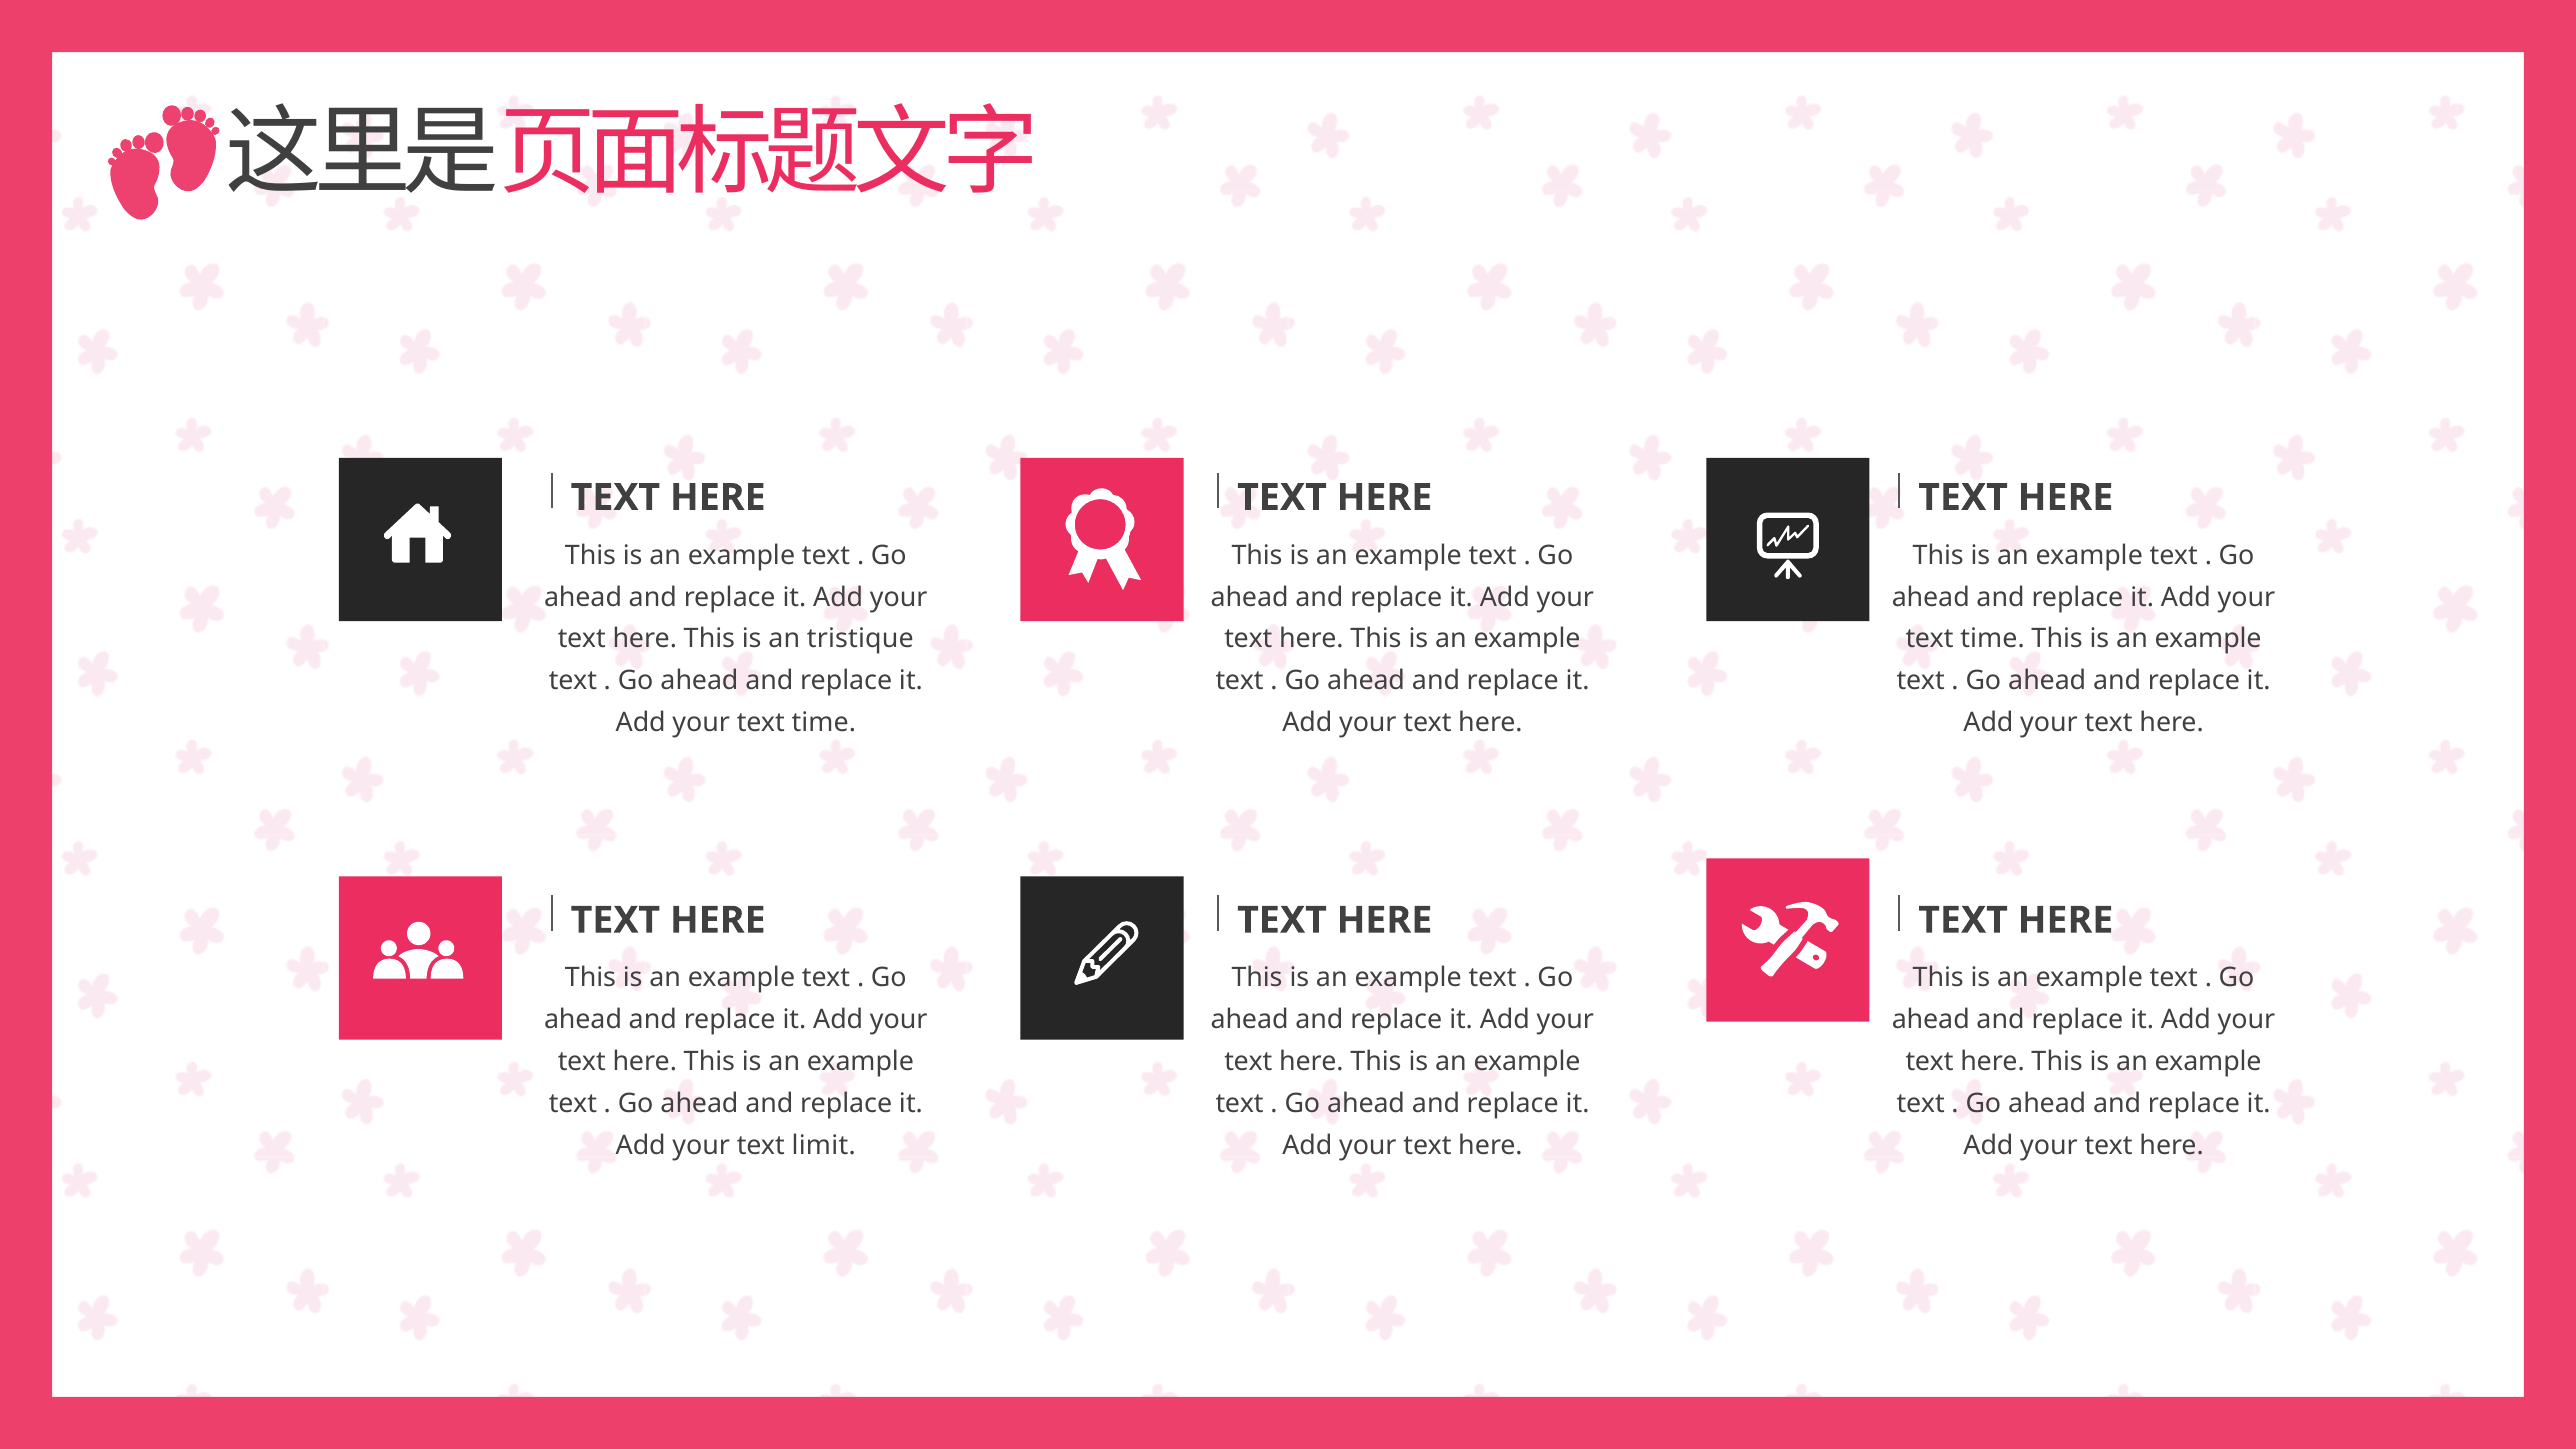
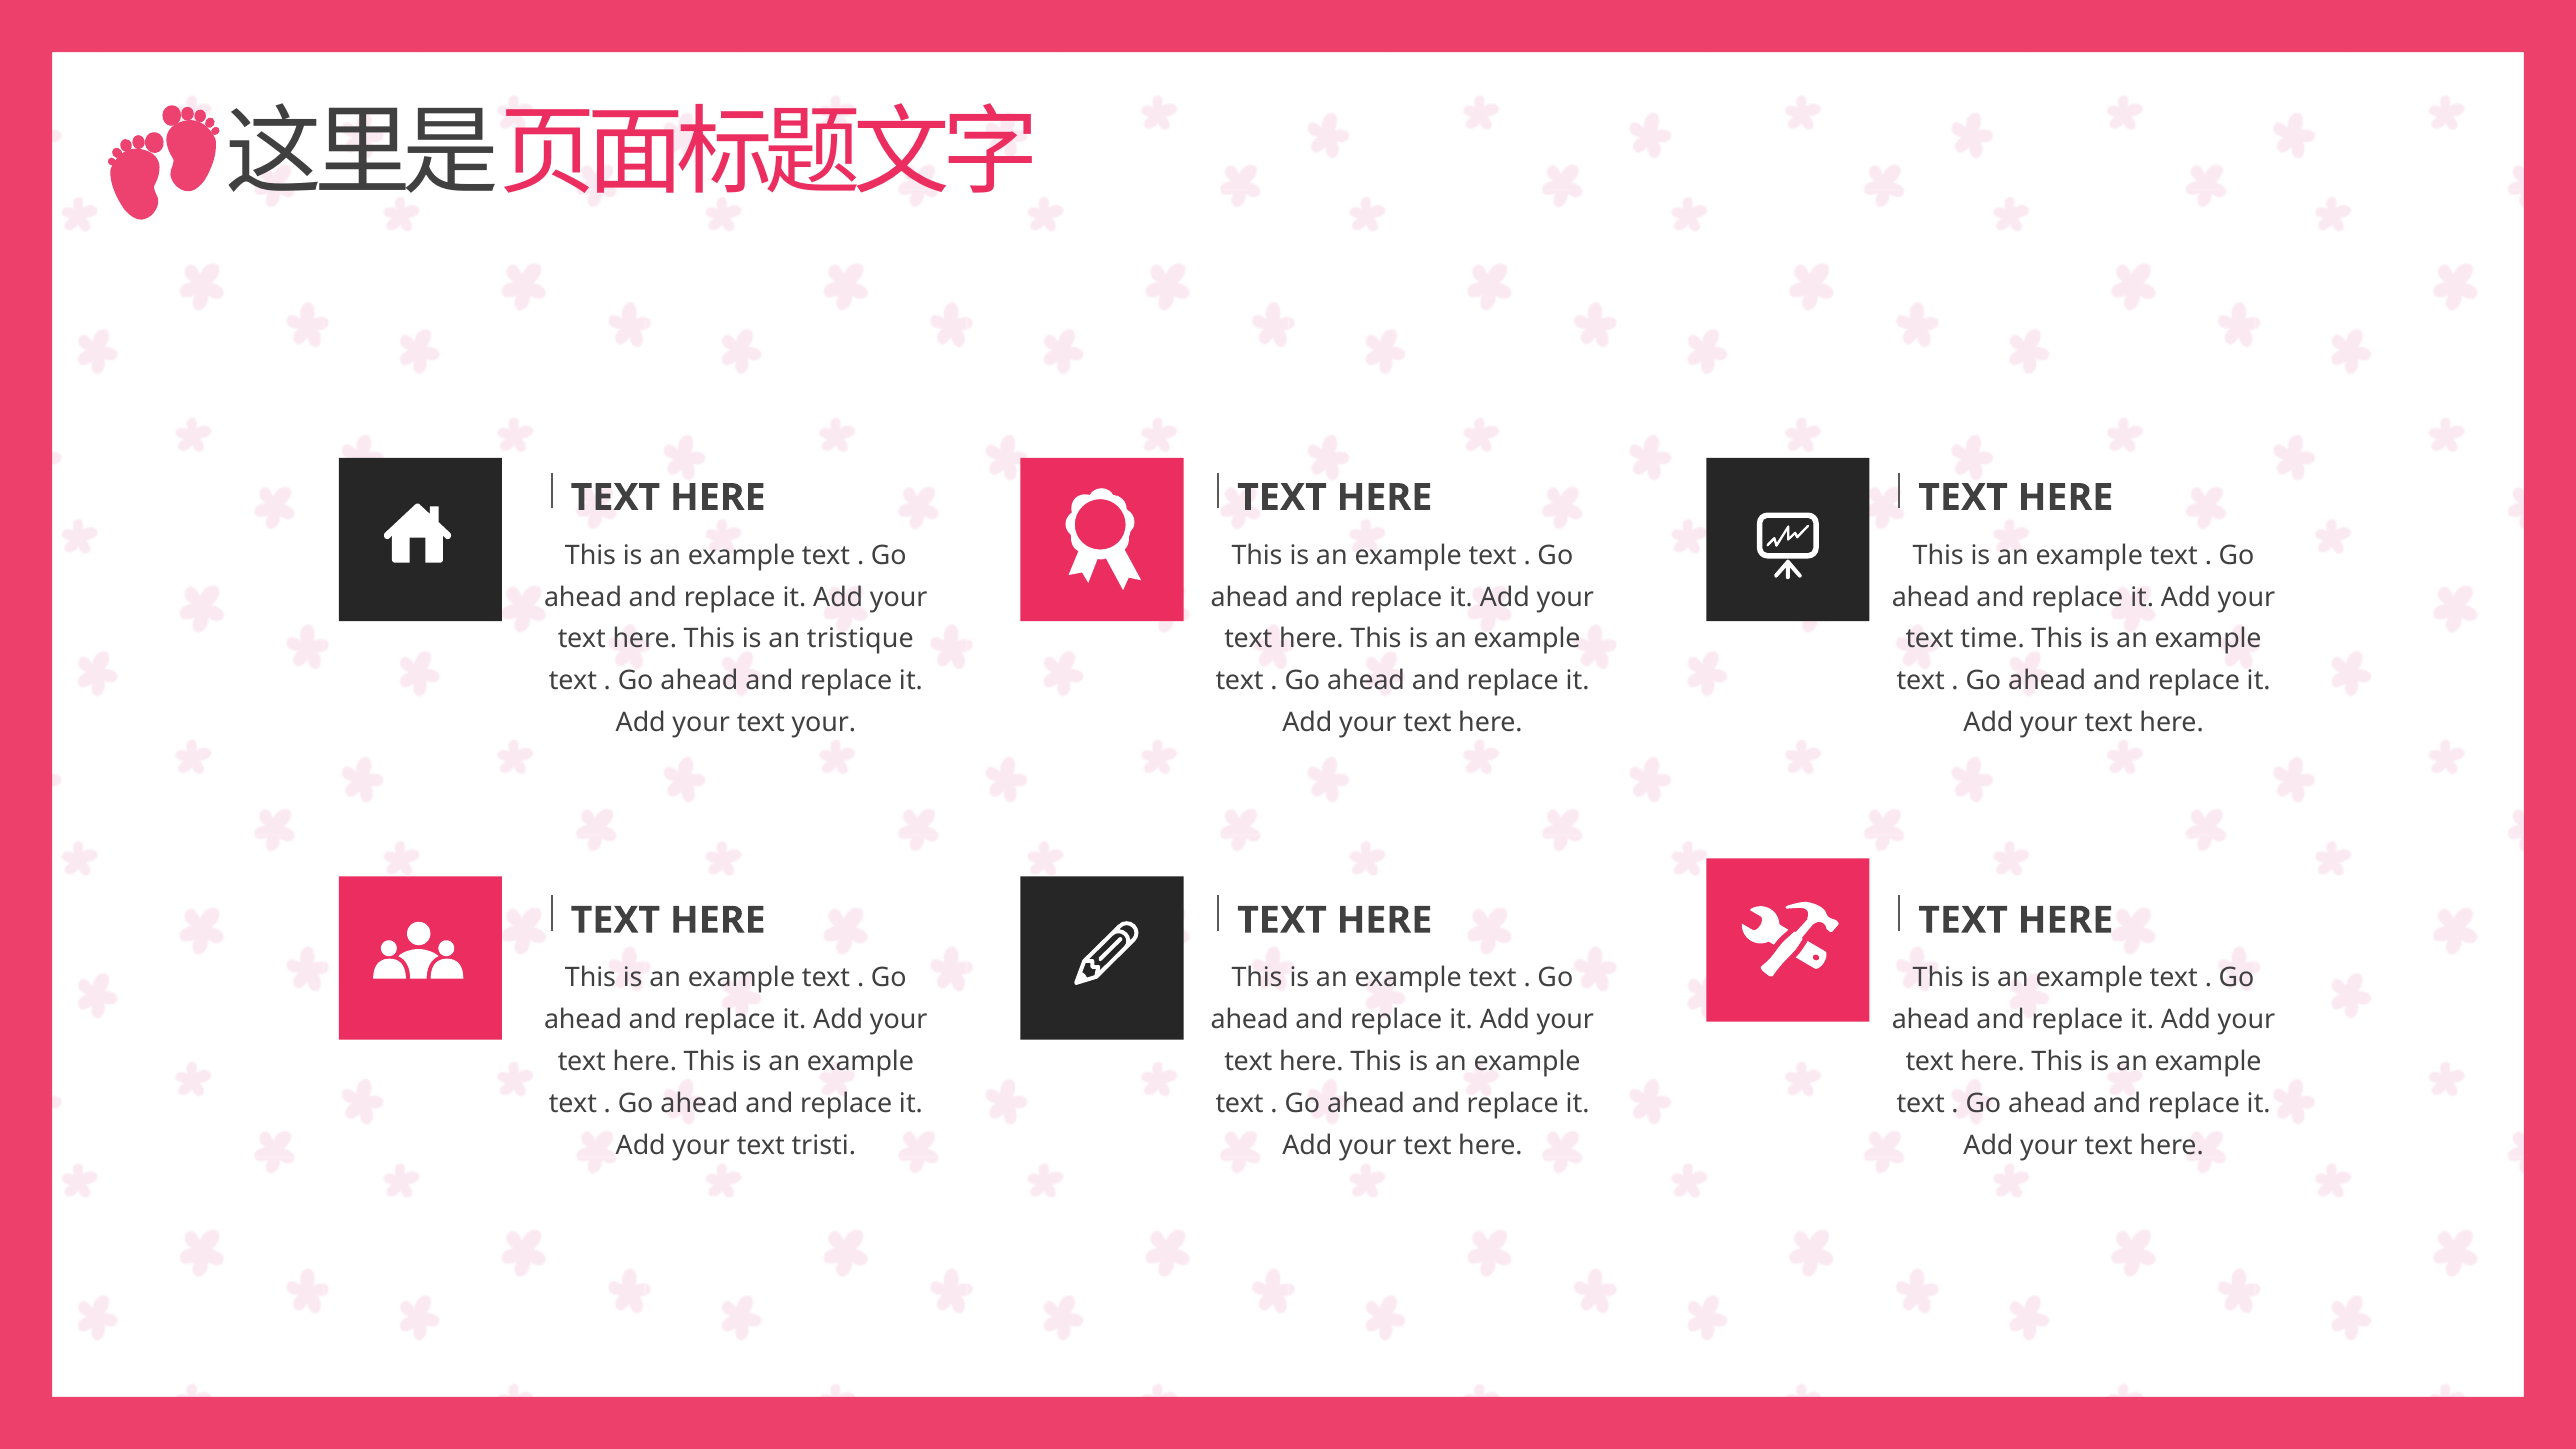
time at (824, 723): time -> your
limit: limit -> tristi
